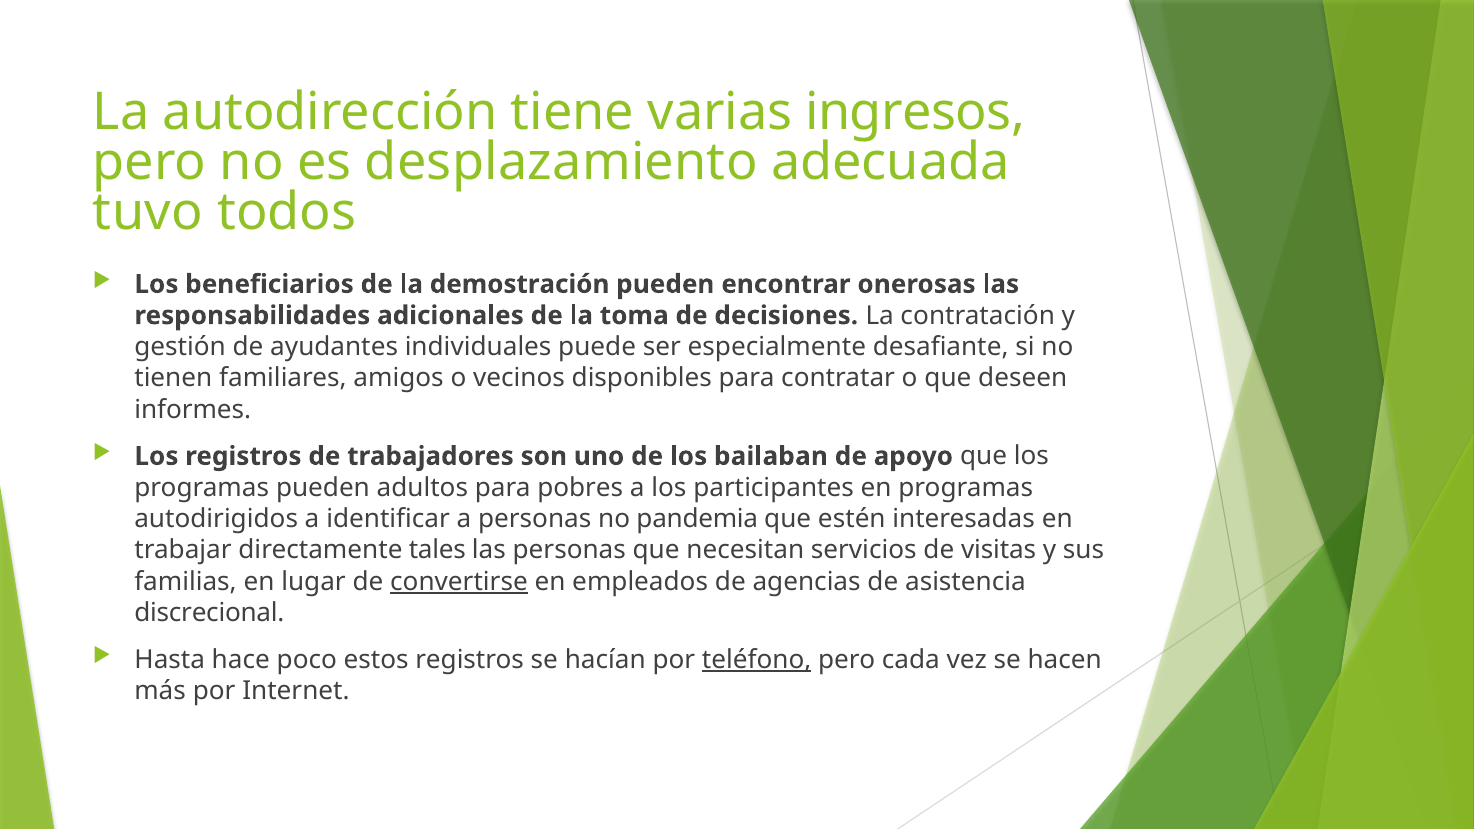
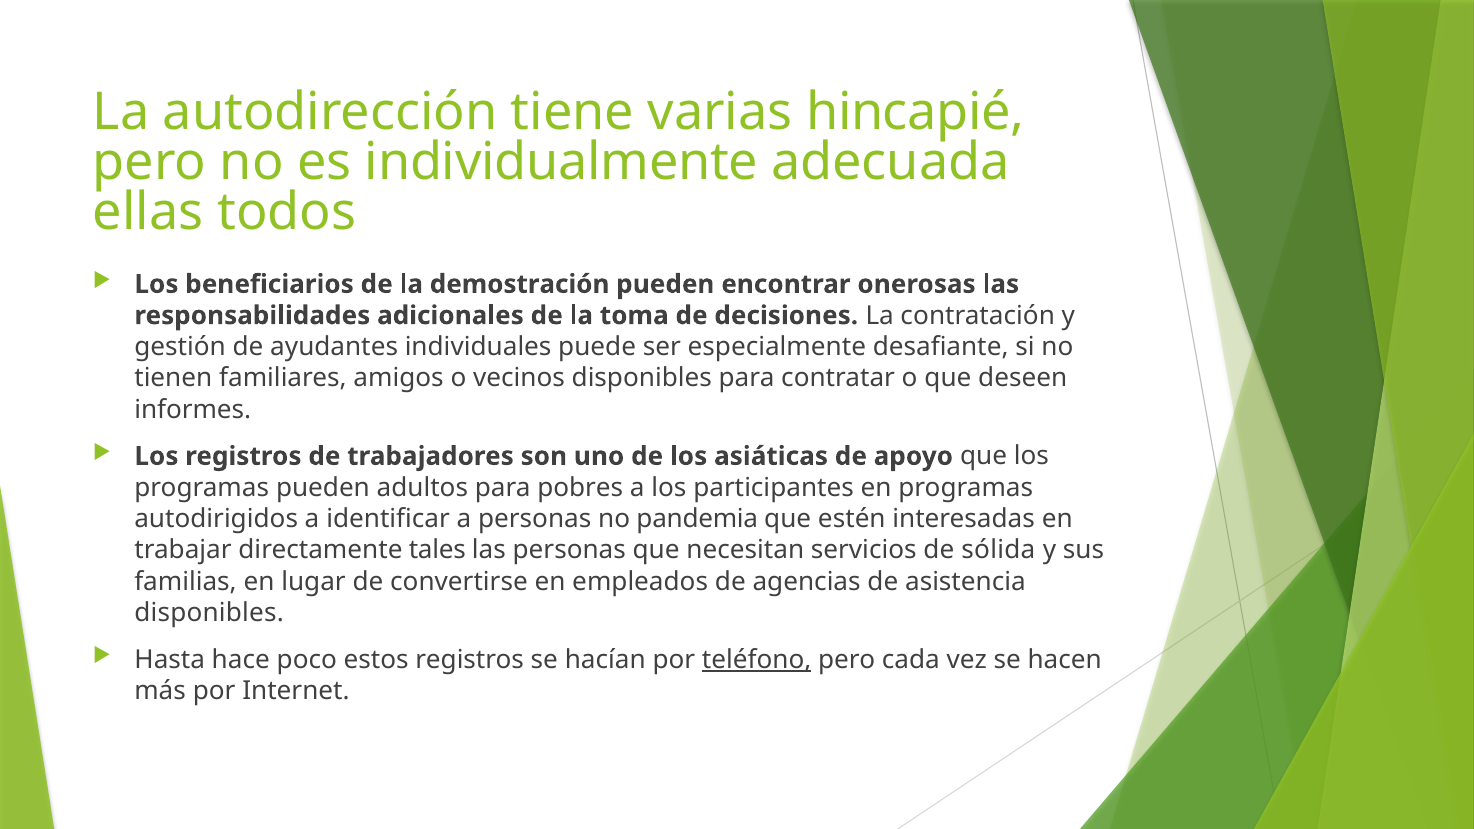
ingresos: ingresos -> hincapié
desplazamiento: desplazamiento -> individualmente
tuvo: tuvo -> ellas
bailaban: bailaban -> asiáticas
visitas: visitas -> sólida
convertirse underline: present -> none
discrecional at (209, 613): discrecional -> disponibles
